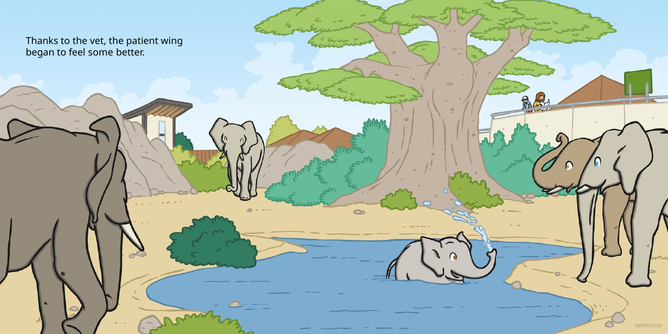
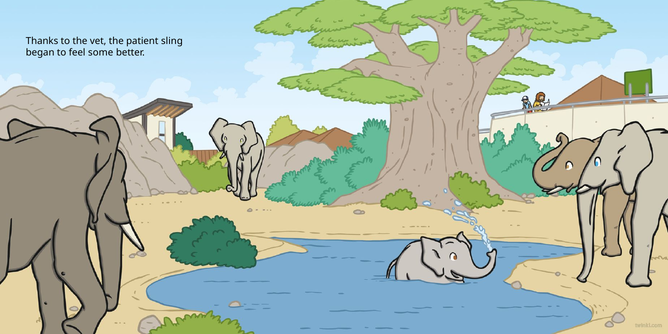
wing: wing -> sling
